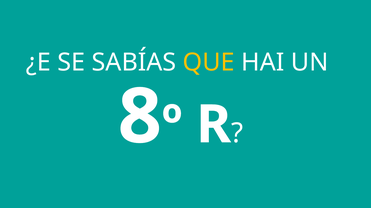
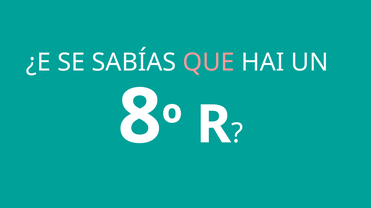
QUE colour: yellow -> pink
